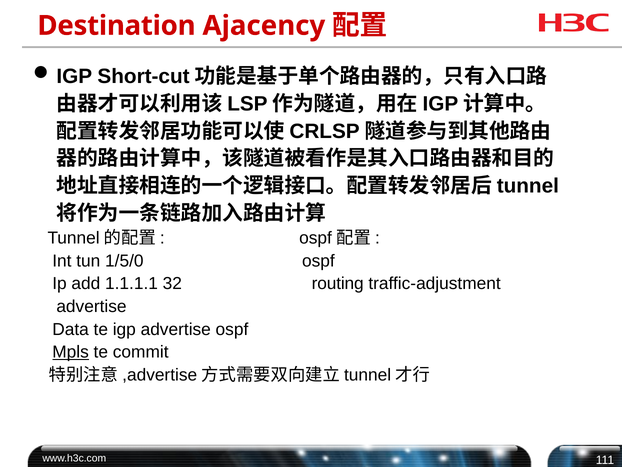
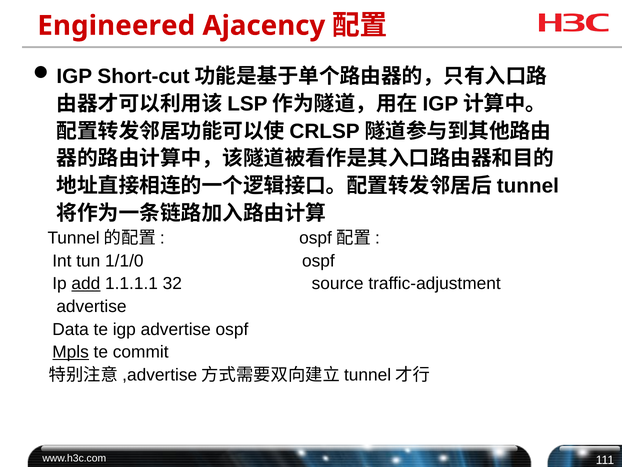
Destination: Destination -> Engineered
1/5/0: 1/5/0 -> 1/1/0
add underline: none -> present
routing: routing -> source
